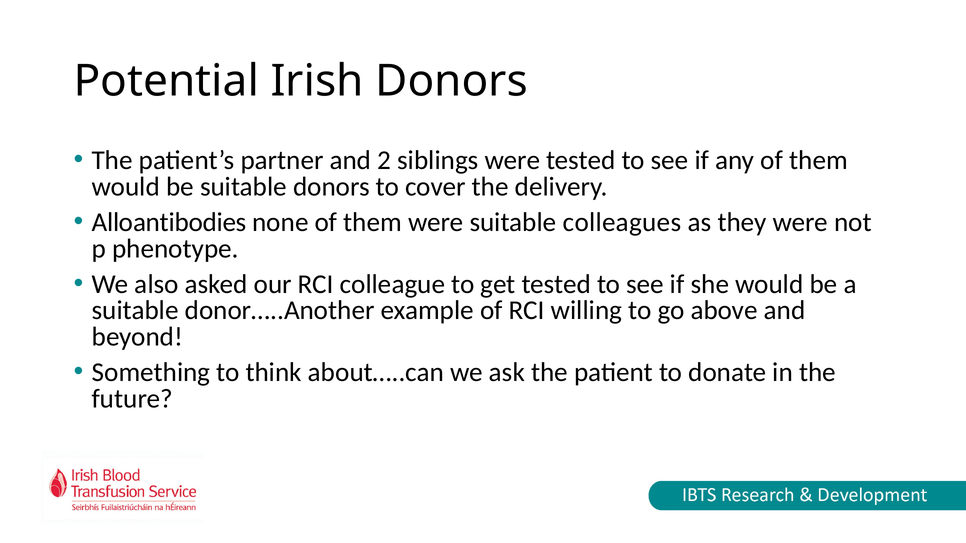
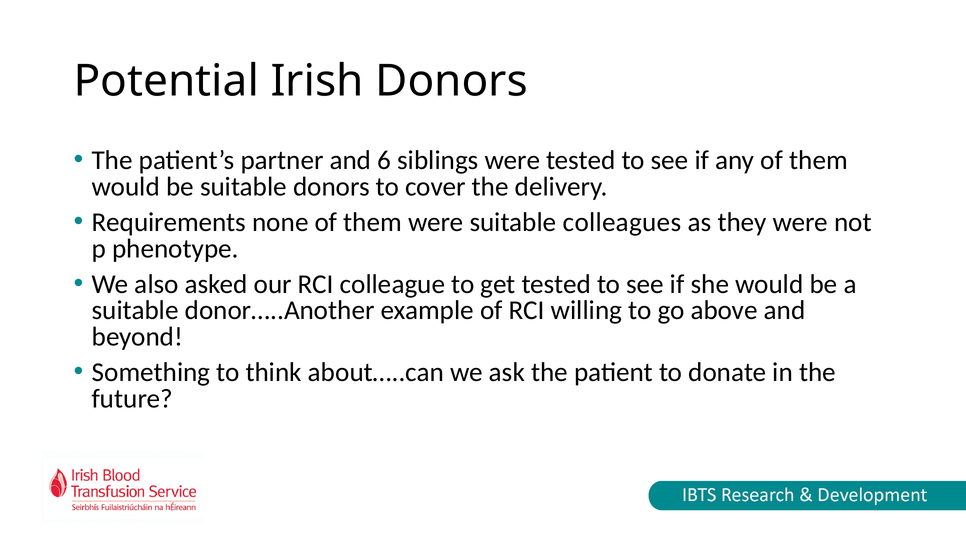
2: 2 -> 6
Alloantibodies: Alloantibodies -> Requirements
